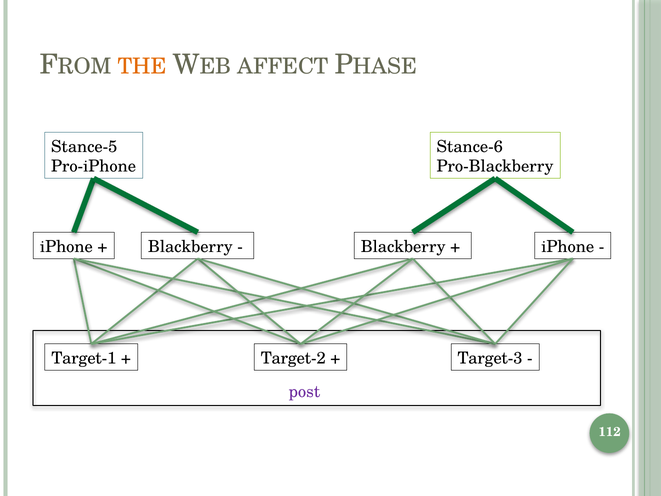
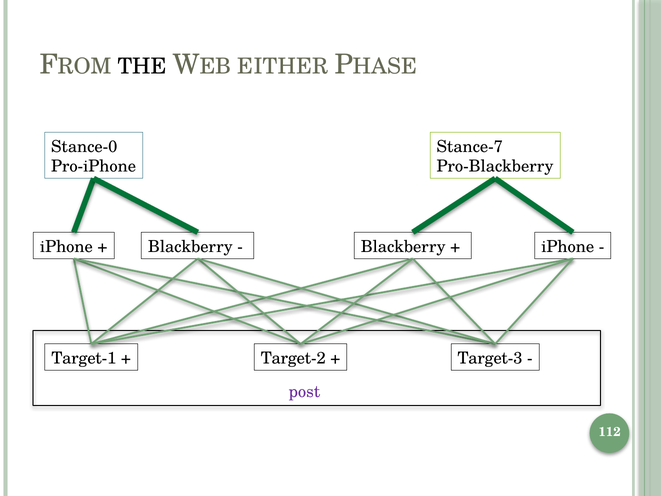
THE colour: orange -> black
AFFECT: AFFECT -> EITHER
Stance-5: Stance-5 -> Stance-0
Stance-6: Stance-6 -> Stance-7
